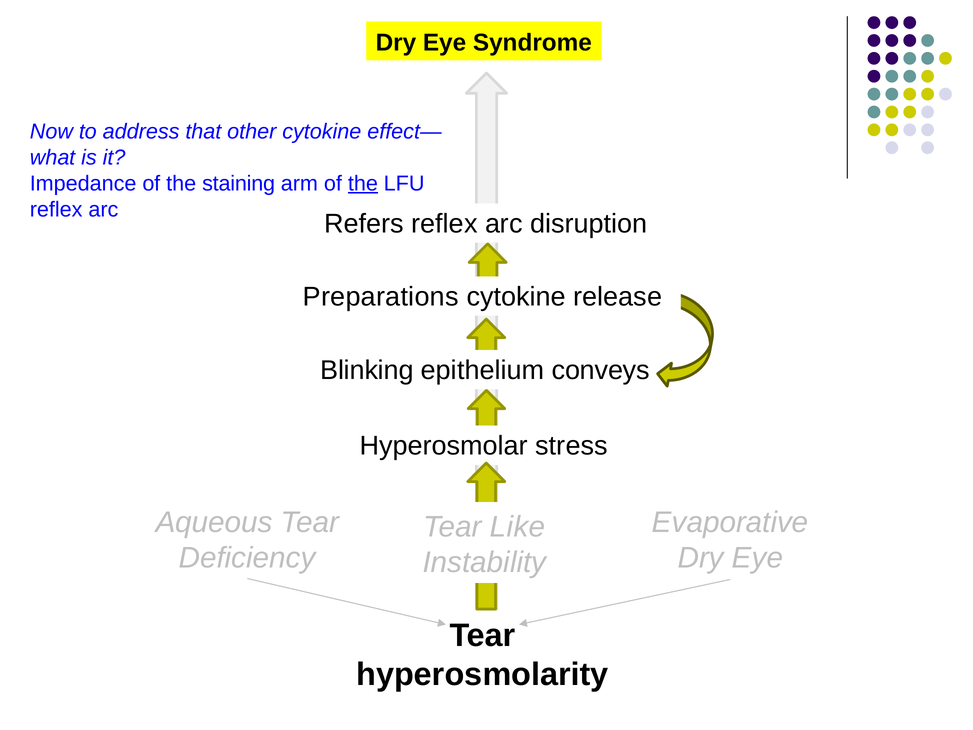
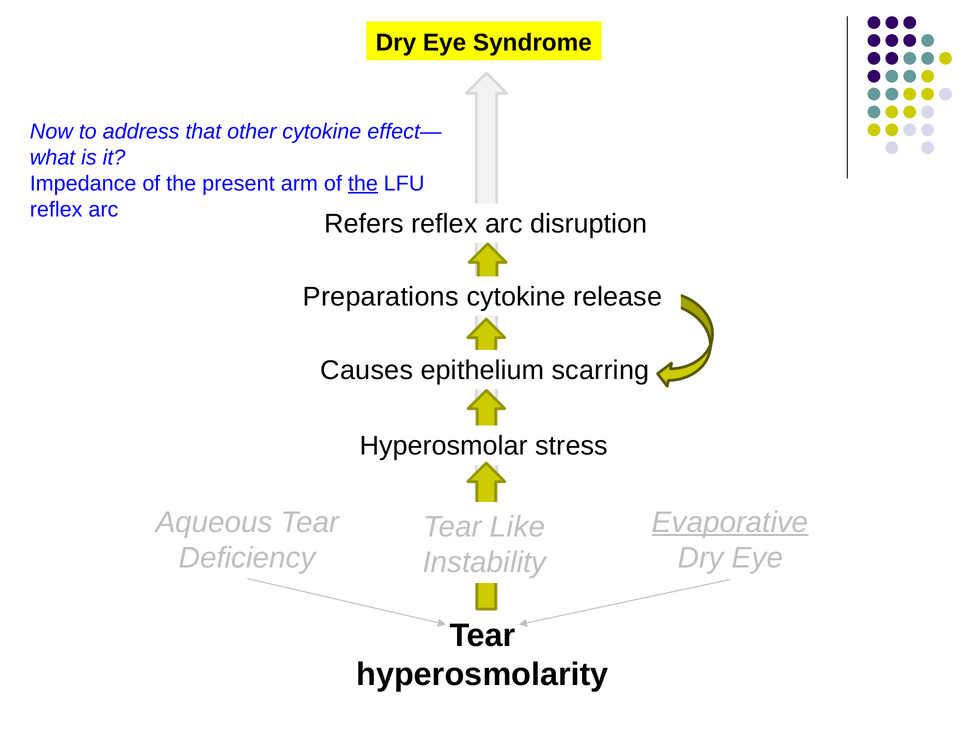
staining: staining -> present
Blinking: Blinking -> Causes
conveys: conveys -> scarring
Evaporative underline: none -> present
